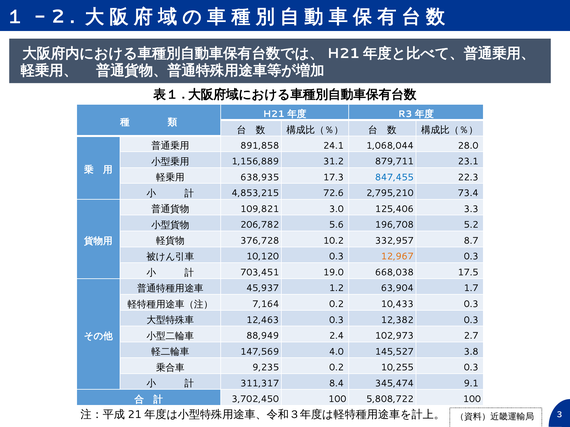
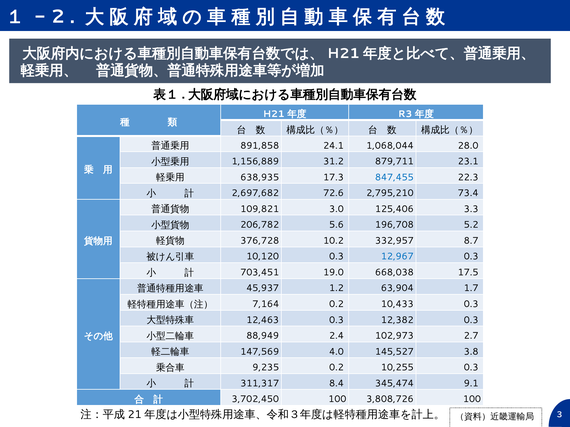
4,853,215: 4,853,215 -> 2,697,682
12,967 colour: orange -> blue
5,808,722: 5,808,722 -> 3,808,726
